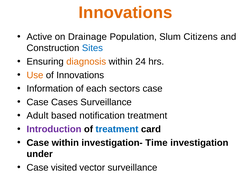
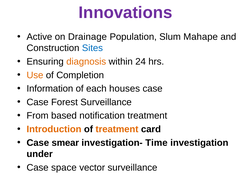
Innovations at (125, 13) colour: orange -> purple
Citizens: Citizens -> Mahape
of Innovations: Innovations -> Completion
sectors: sectors -> houses
Cases: Cases -> Forest
Adult: Adult -> From
Introduction colour: purple -> orange
treatment at (117, 129) colour: blue -> orange
Case within: within -> smear
visited: visited -> space
